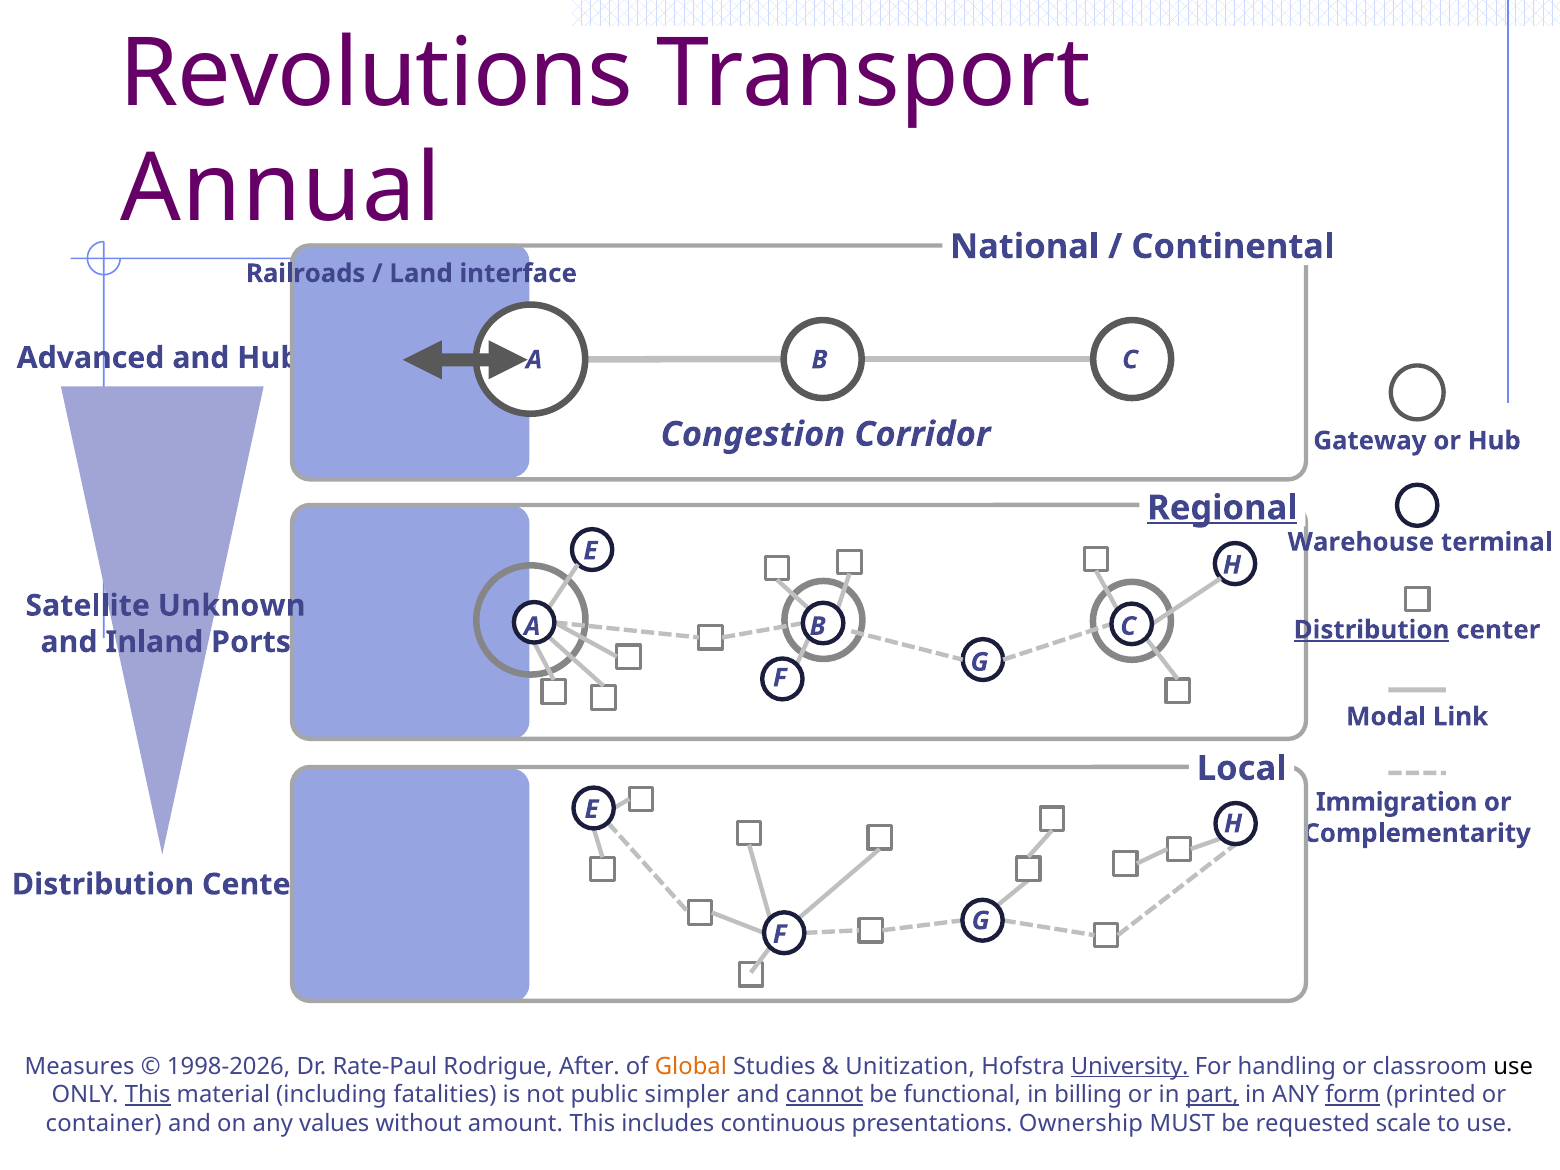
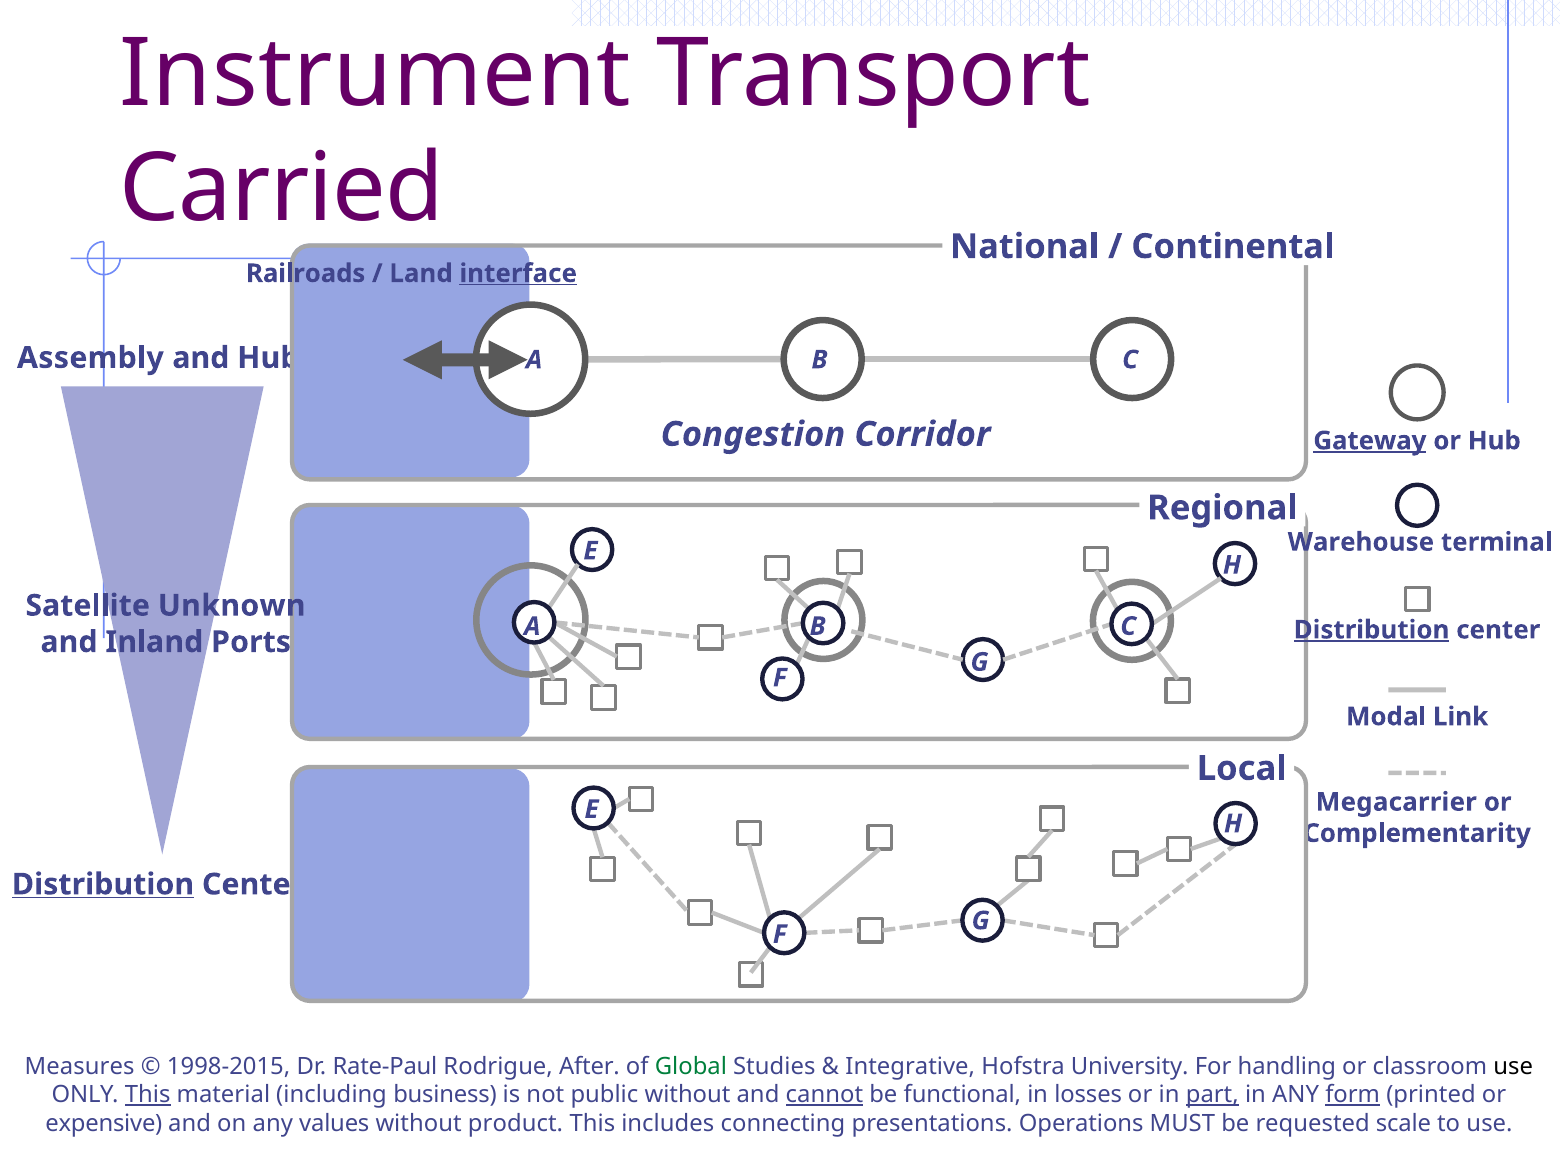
Revolutions: Revolutions -> Instrument
Annual: Annual -> Carried
interface underline: none -> present
Advanced: Advanced -> Assembly
Gateway underline: none -> present
Regional underline: present -> none
Immigration: Immigration -> Megacarrier
Distribution at (103, 884) underline: none -> present
1998-2026: 1998-2026 -> 1998-2015
Global colour: orange -> green
Unitization: Unitization -> Integrative
University underline: present -> none
fatalities: fatalities -> business
public simpler: simpler -> without
billing: billing -> losses
container: container -> expensive
amount: amount -> product
continuous: continuous -> connecting
Ownership: Ownership -> Operations
